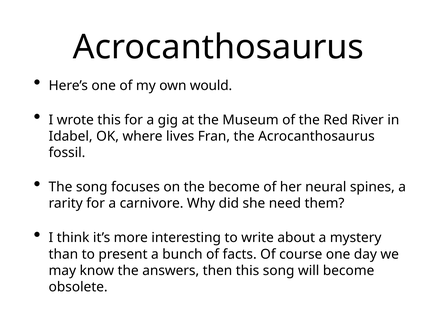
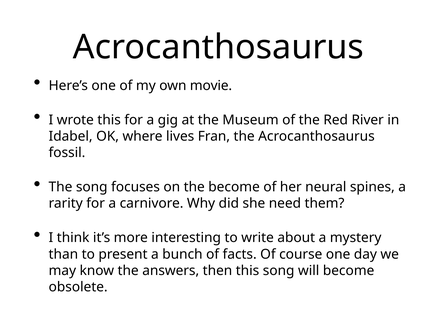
would: would -> movie
